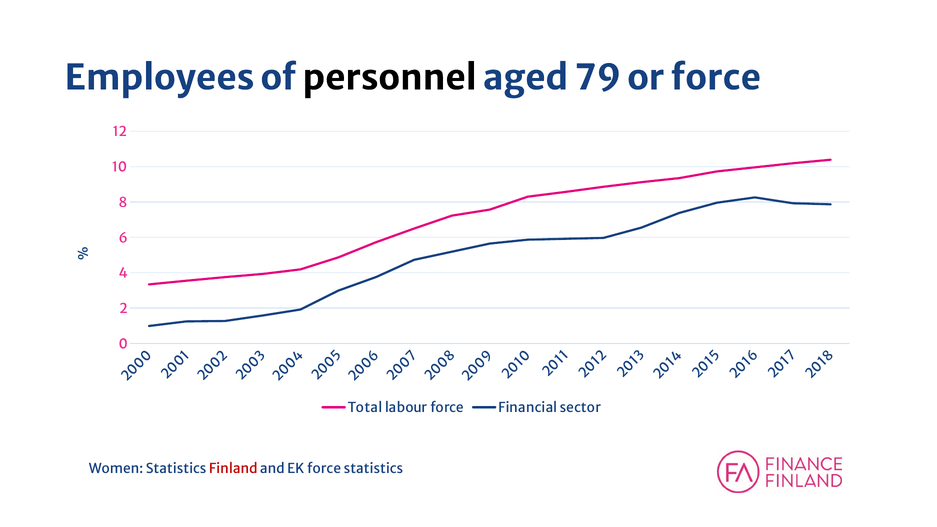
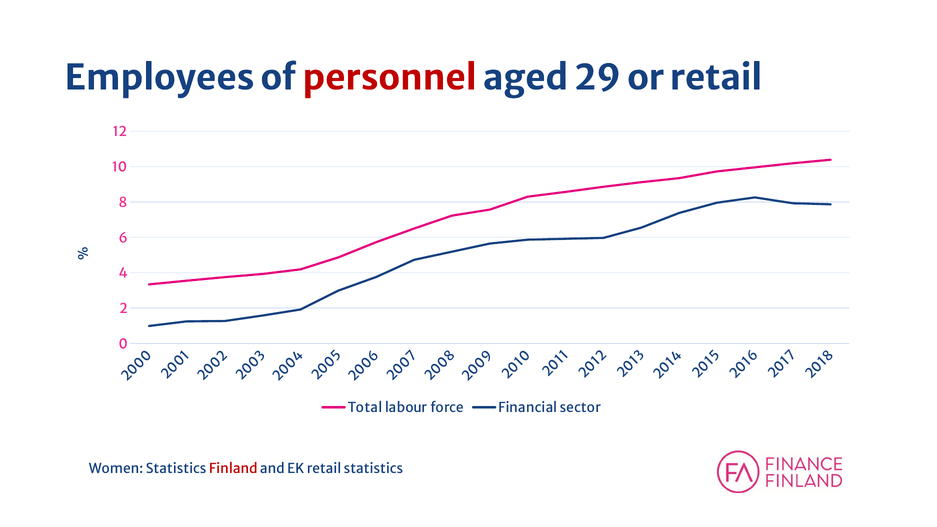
personnel colour: black -> red
79: 79 -> 29
or force: force -> retail
EK force: force -> retail
